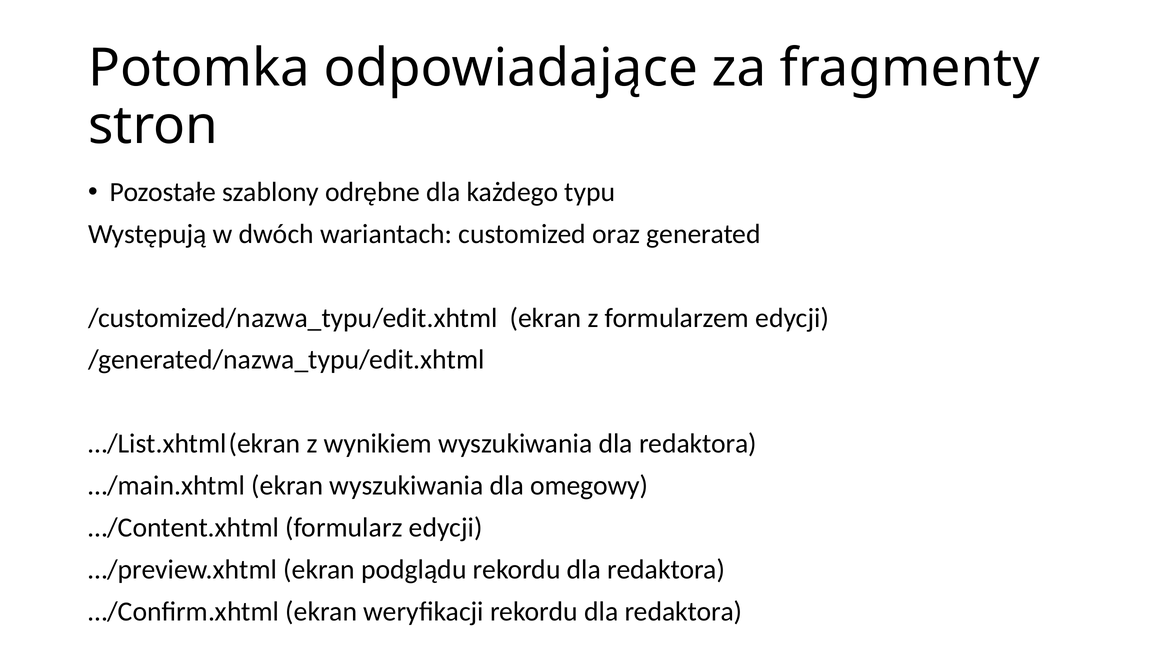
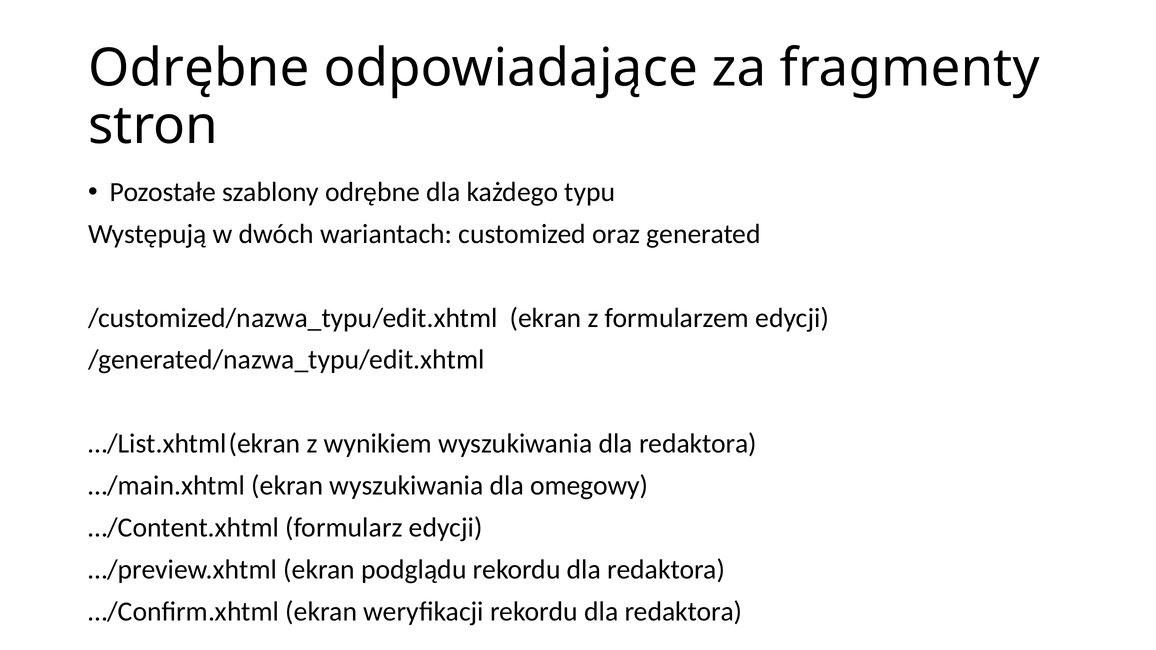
Potomka at (199, 69): Potomka -> Odrębne
